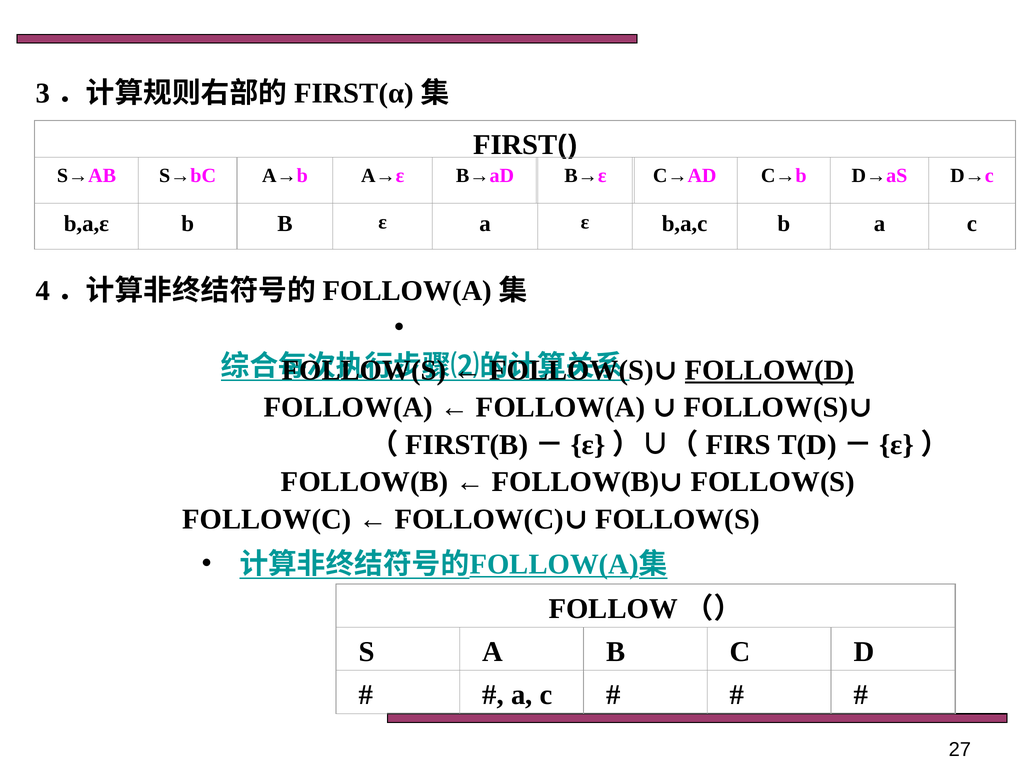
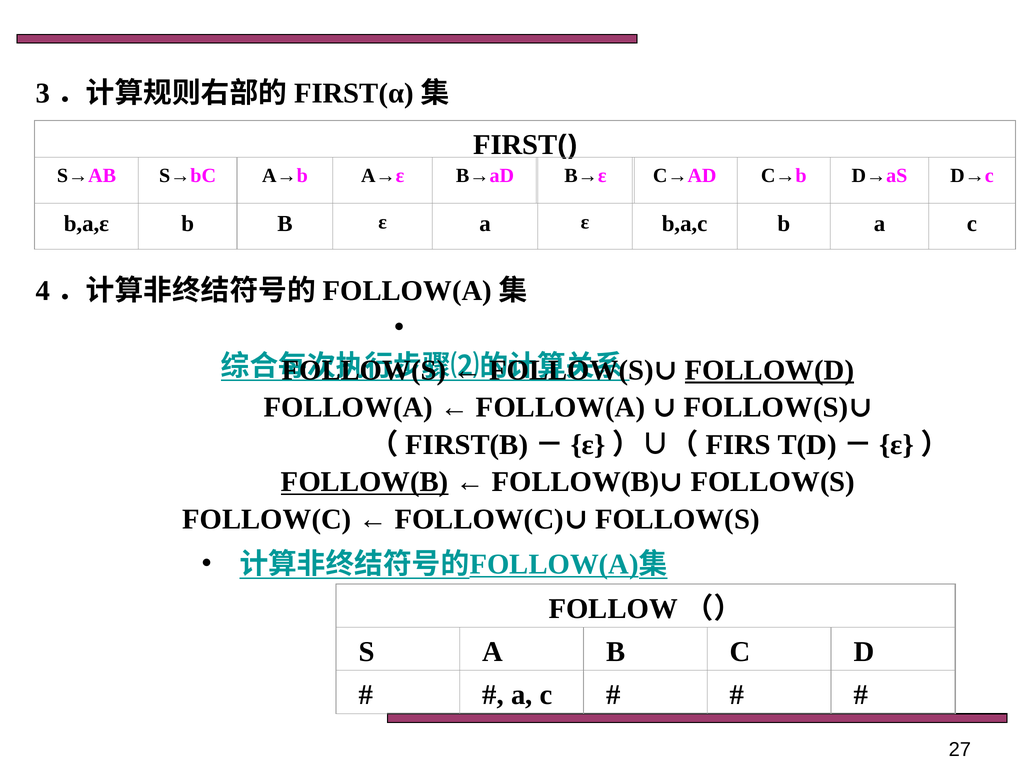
FOLLOW(B at (365, 482) underline: none -> present
